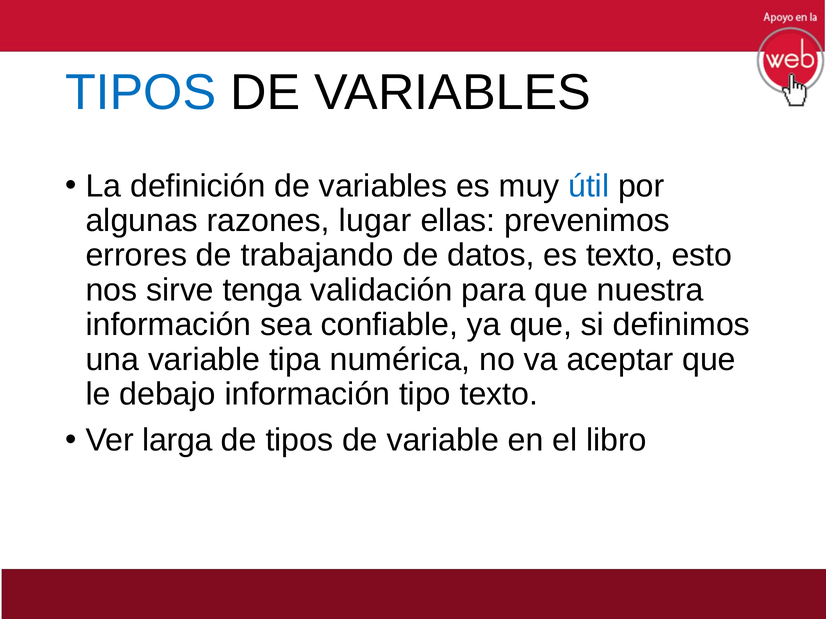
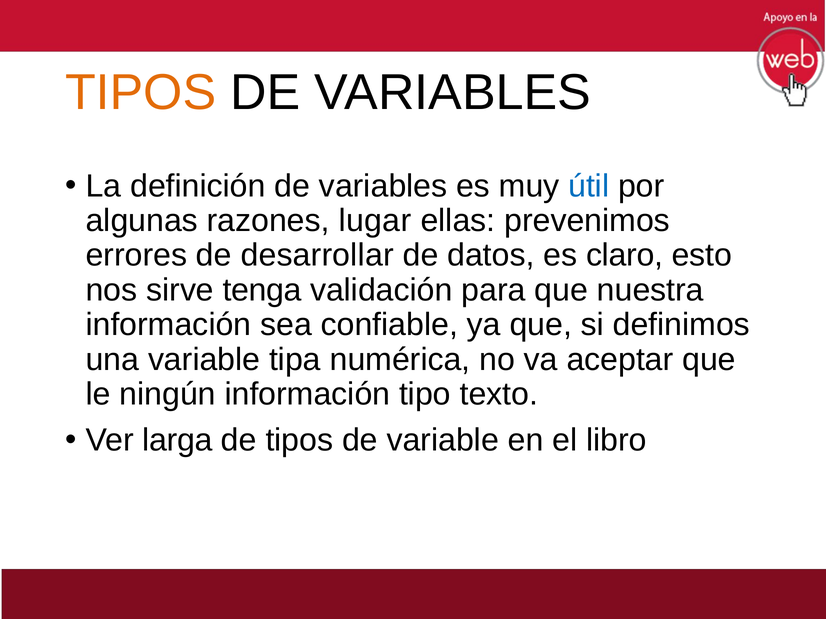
TIPOS at (141, 93) colour: blue -> orange
trabajando: trabajando -> desarrollar
es texto: texto -> claro
debajo: debajo -> ningún
